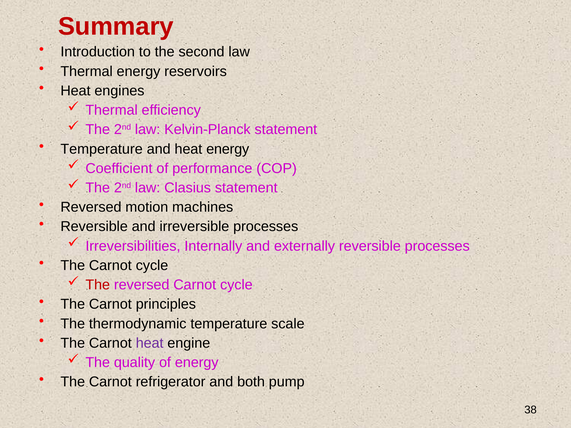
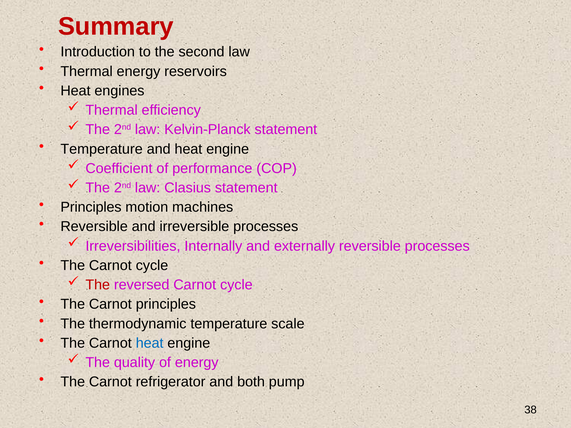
and heat energy: energy -> engine
Reversed at (91, 207): Reversed -> Principles
heat at (150, 343) colour: purple -> blue
